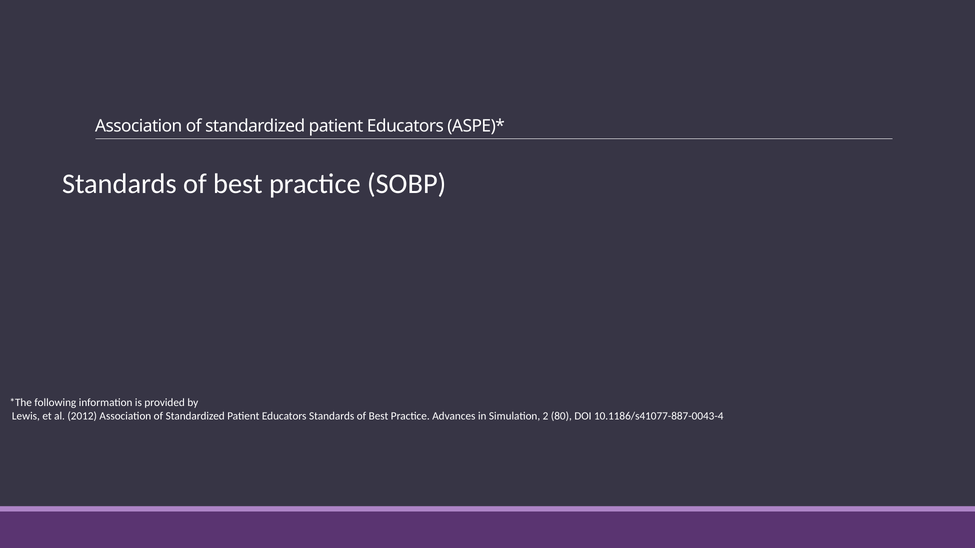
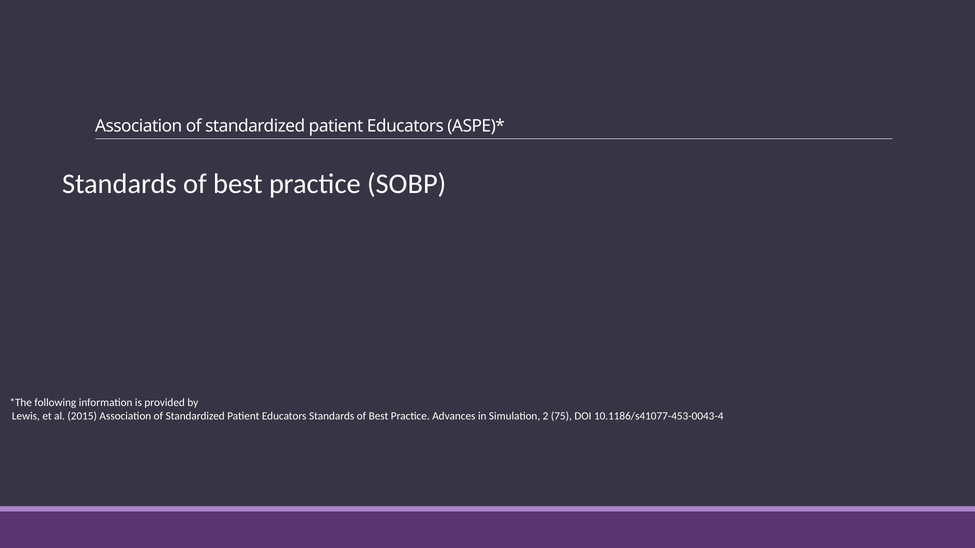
2012: 2012 -> 2015
80: 80 -> 75
10.1186/s41077-887-0043-4: 10.1186/s41077-887-0043-4 -> 10.1186/s41077-453-0043-4
